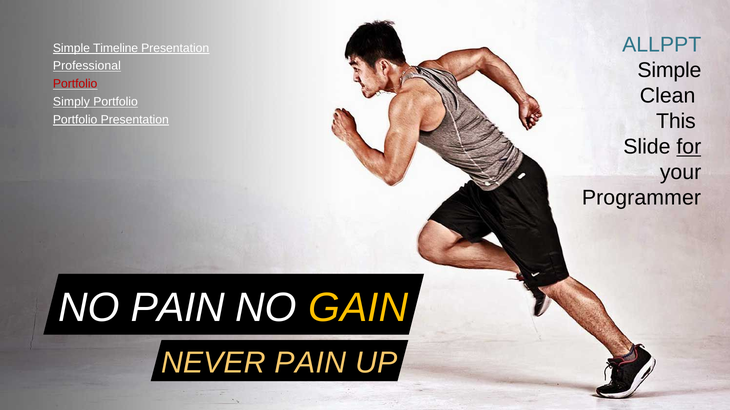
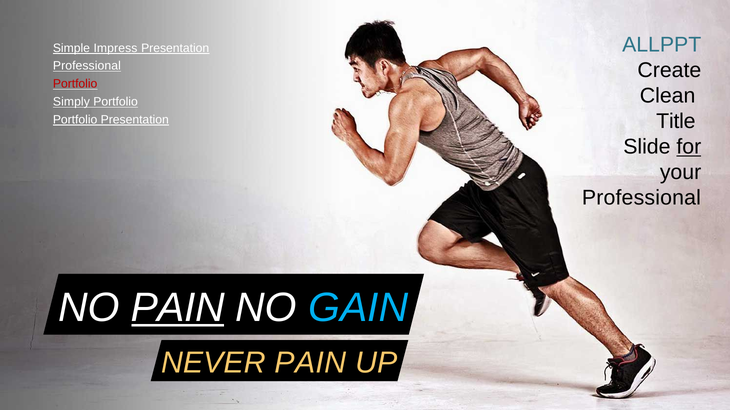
Timeline: Timeline -> Impress
Simple at (669, 70): Simple -> Create
This: This -> Title
Programmer at (641, 198): Programmer -> Professional
PAIN at (178, 308) underline: none -> present
GAIN colour: yellow -> light blue
